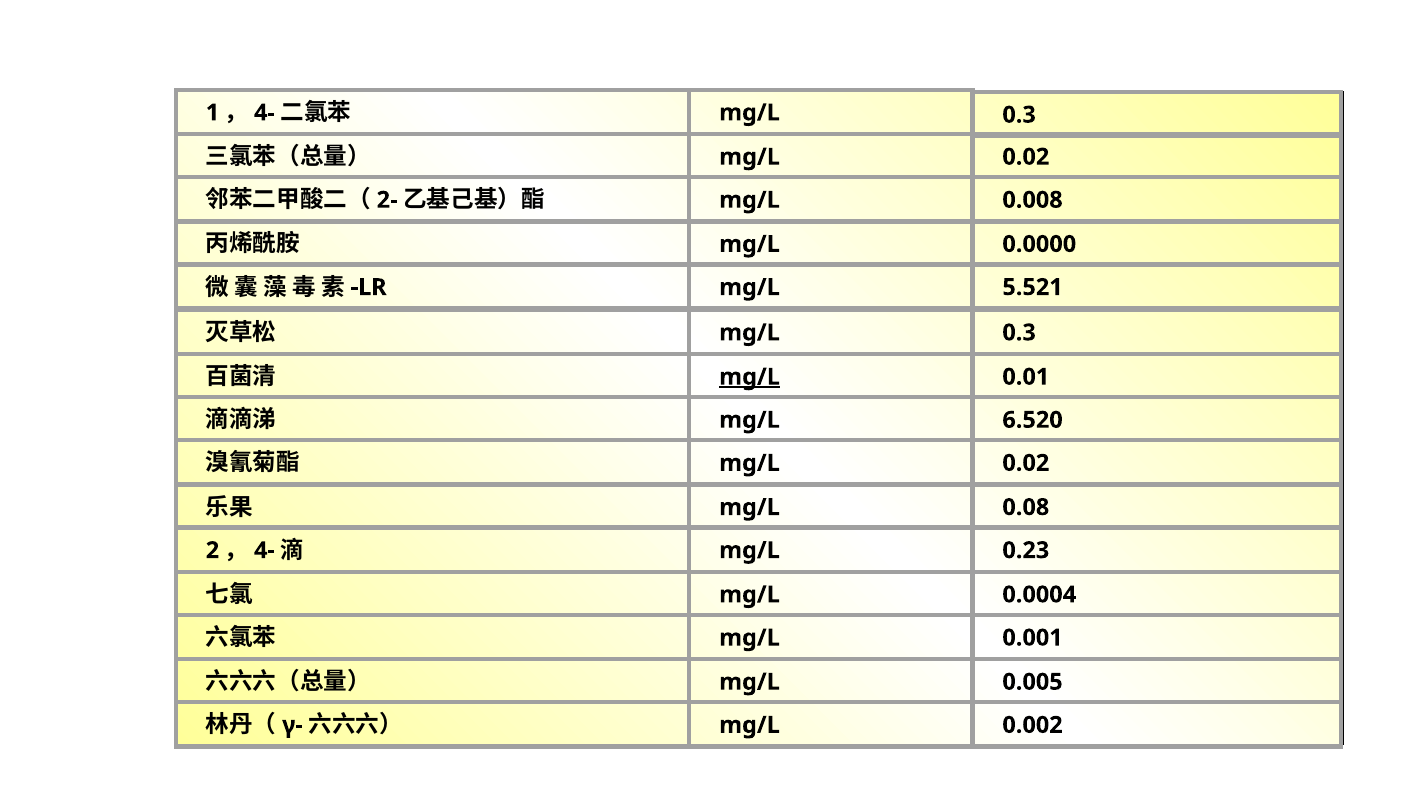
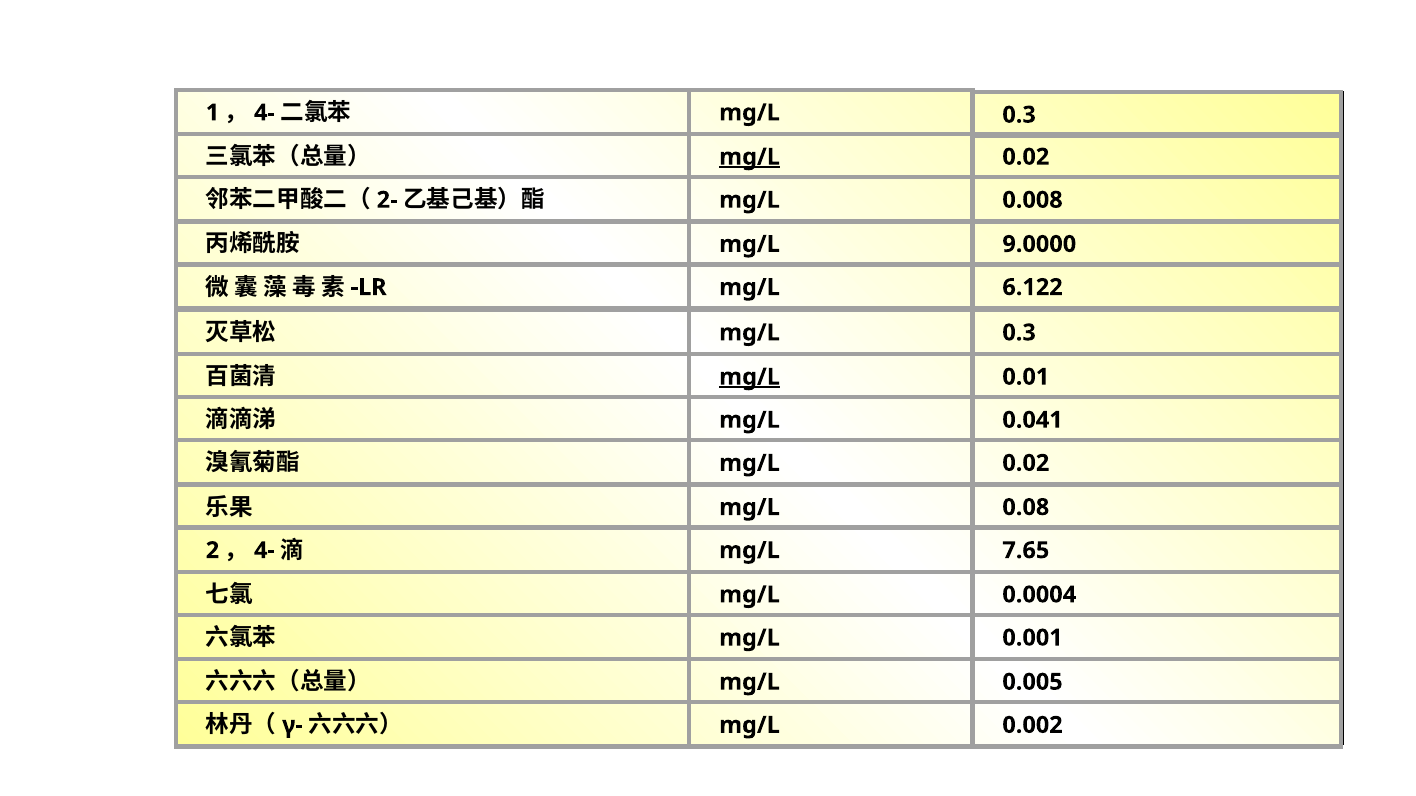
mg/L at (750, 157) underline: none -> present
0.0000: 0.0000 -> 9.0000
5.521: 5.521 -> 6.122
6.520: 6.520 -> 0.041
0.23: 0.23 -> 7.65
